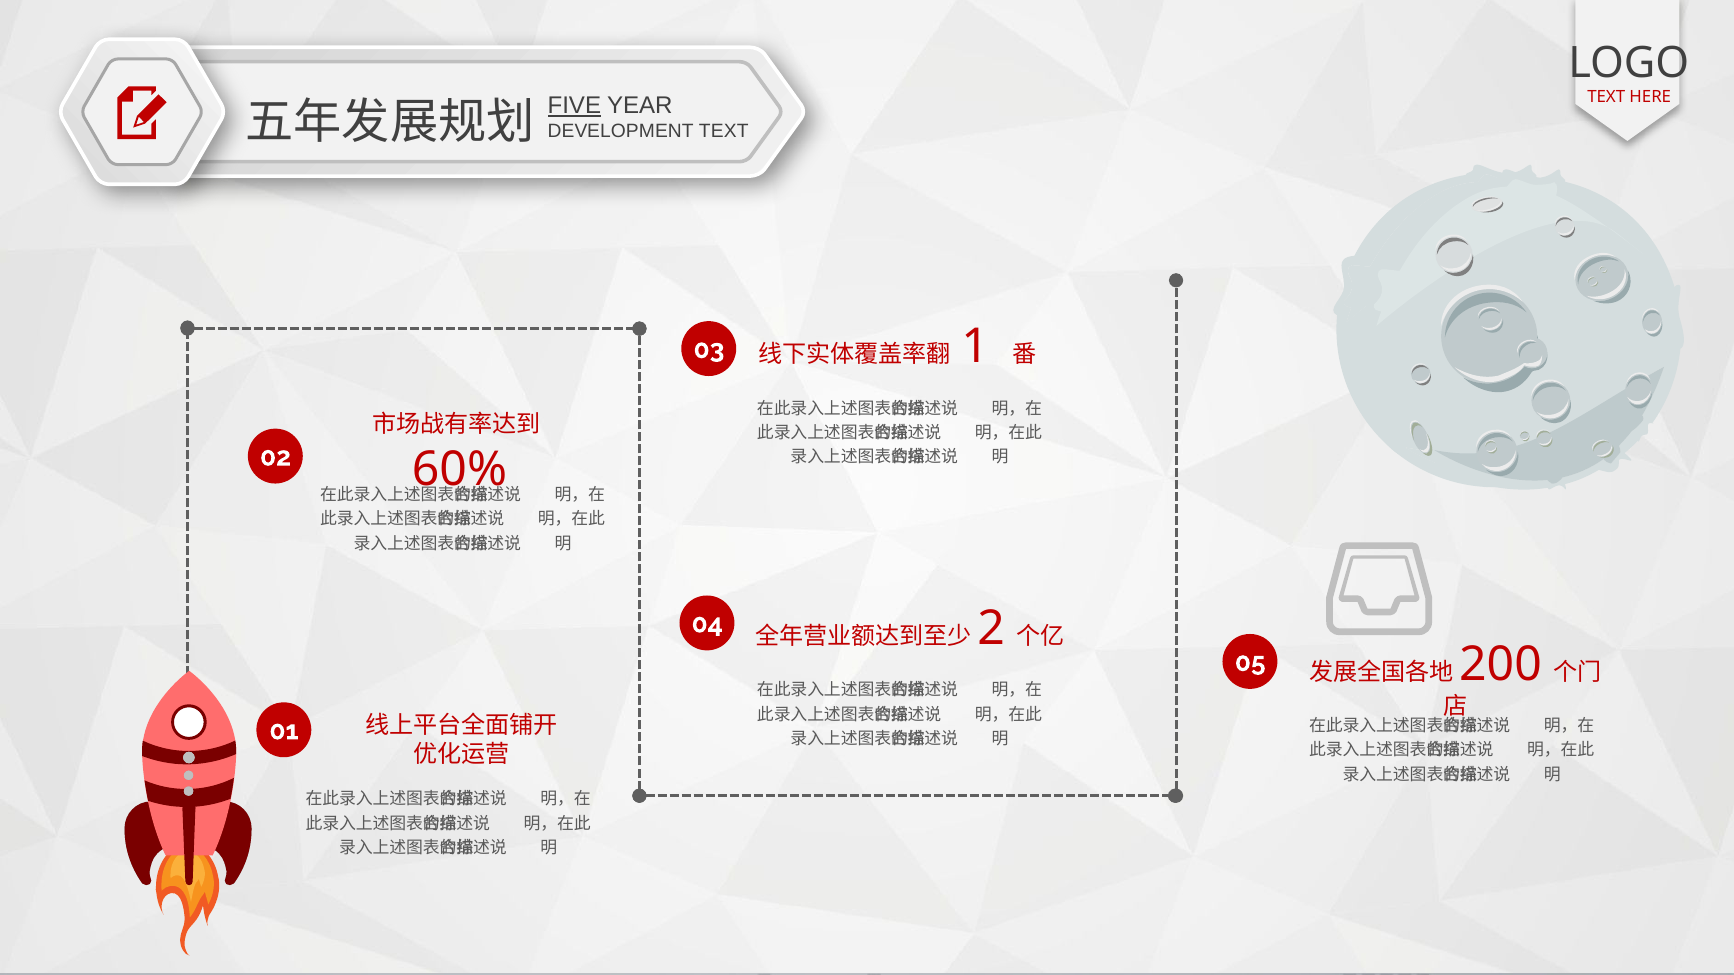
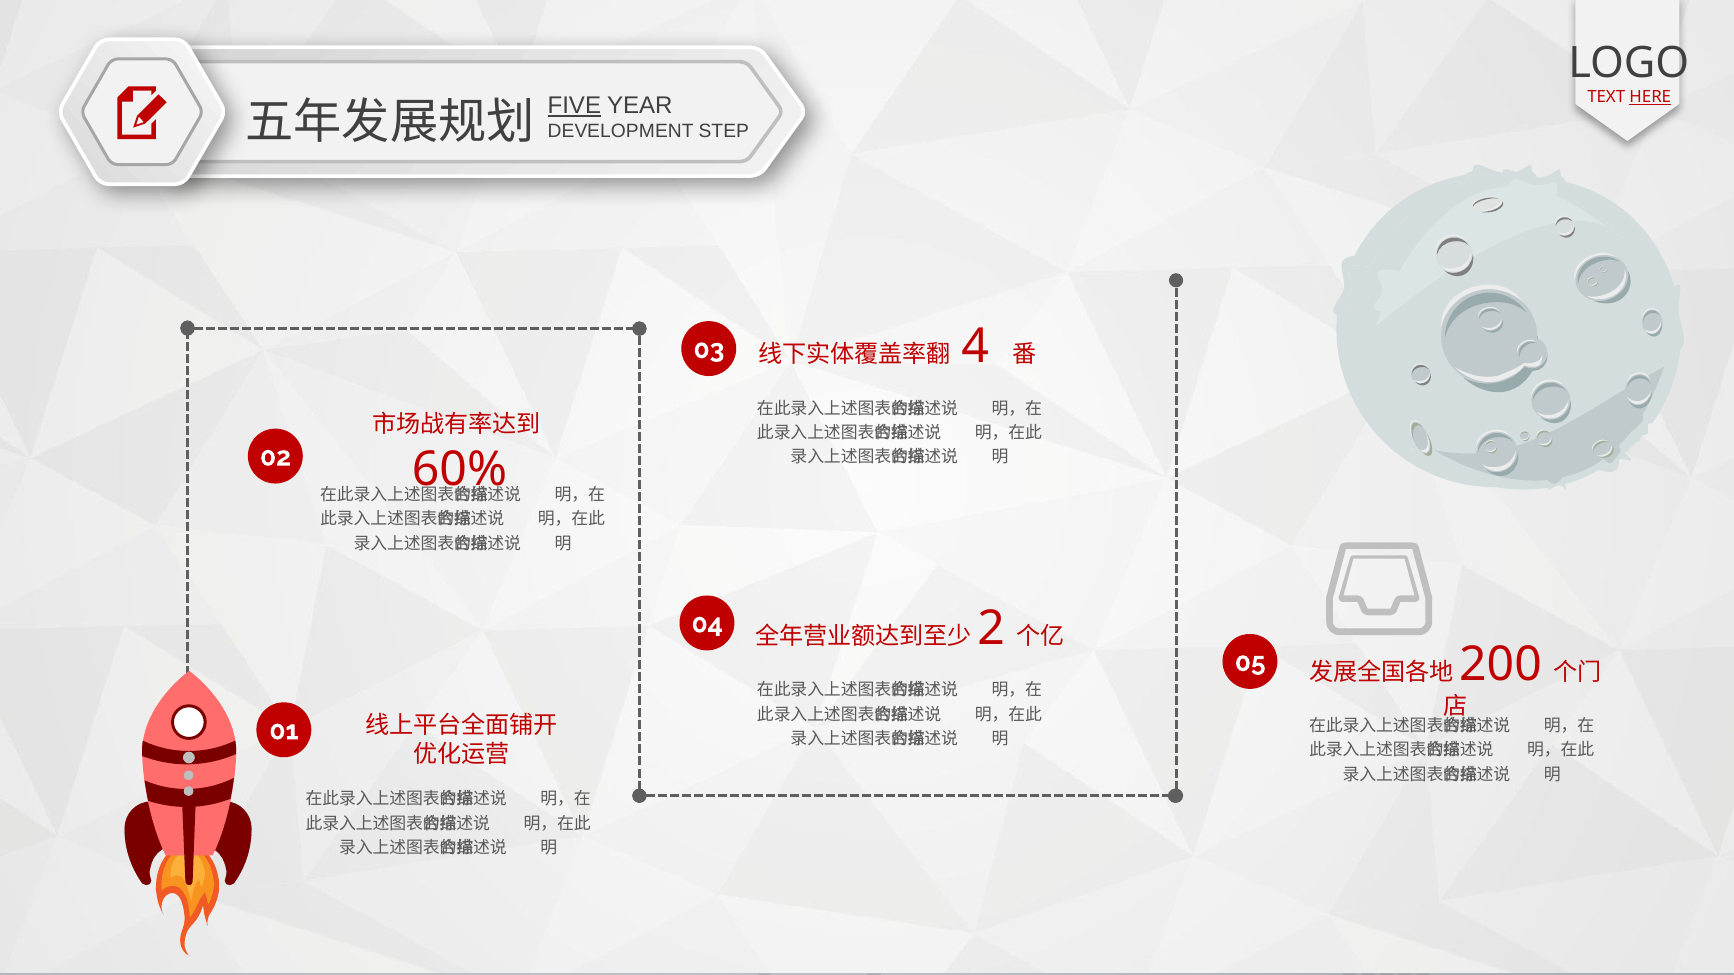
HERE underline: none -> present
DEVELOPMENT TEXT: TEXT -> STEP
1: 1 -> 4
